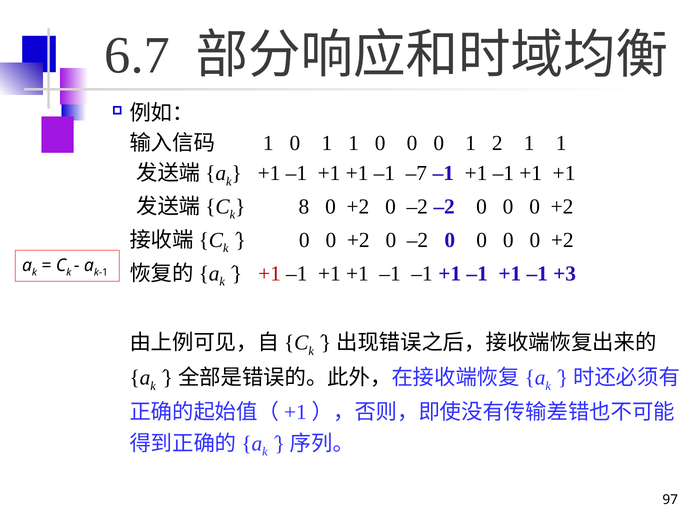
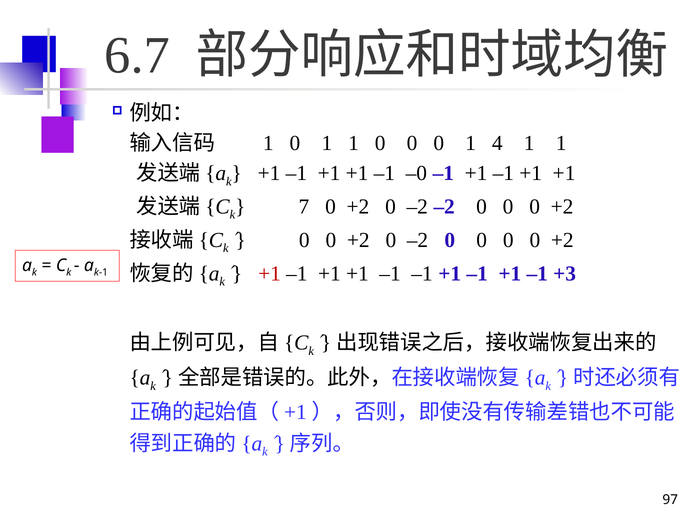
2: 2 -> 4
–7: –7 -> –0
8: 8 -> 7
